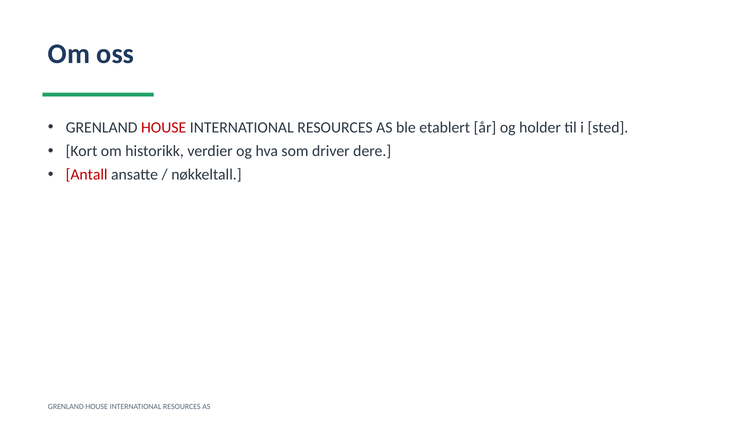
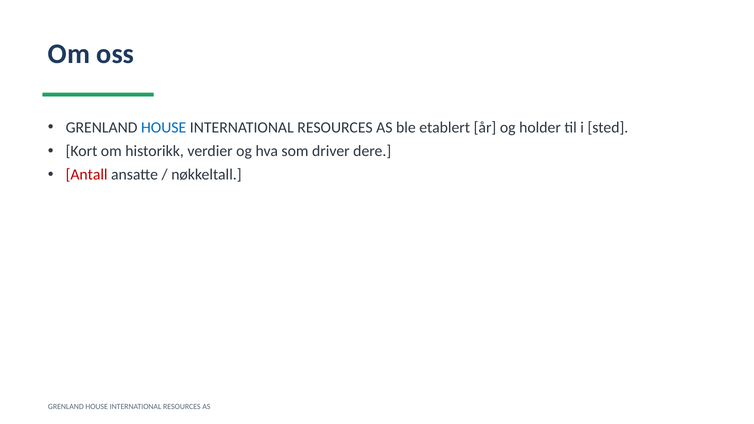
HOUSE at (164, 128) colour: red -> blue
